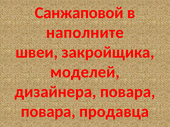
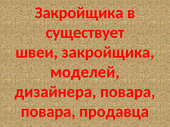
Санжаповой at (79, 13): Санжаповой -> Закройщика
наполните: наполните -> существует
